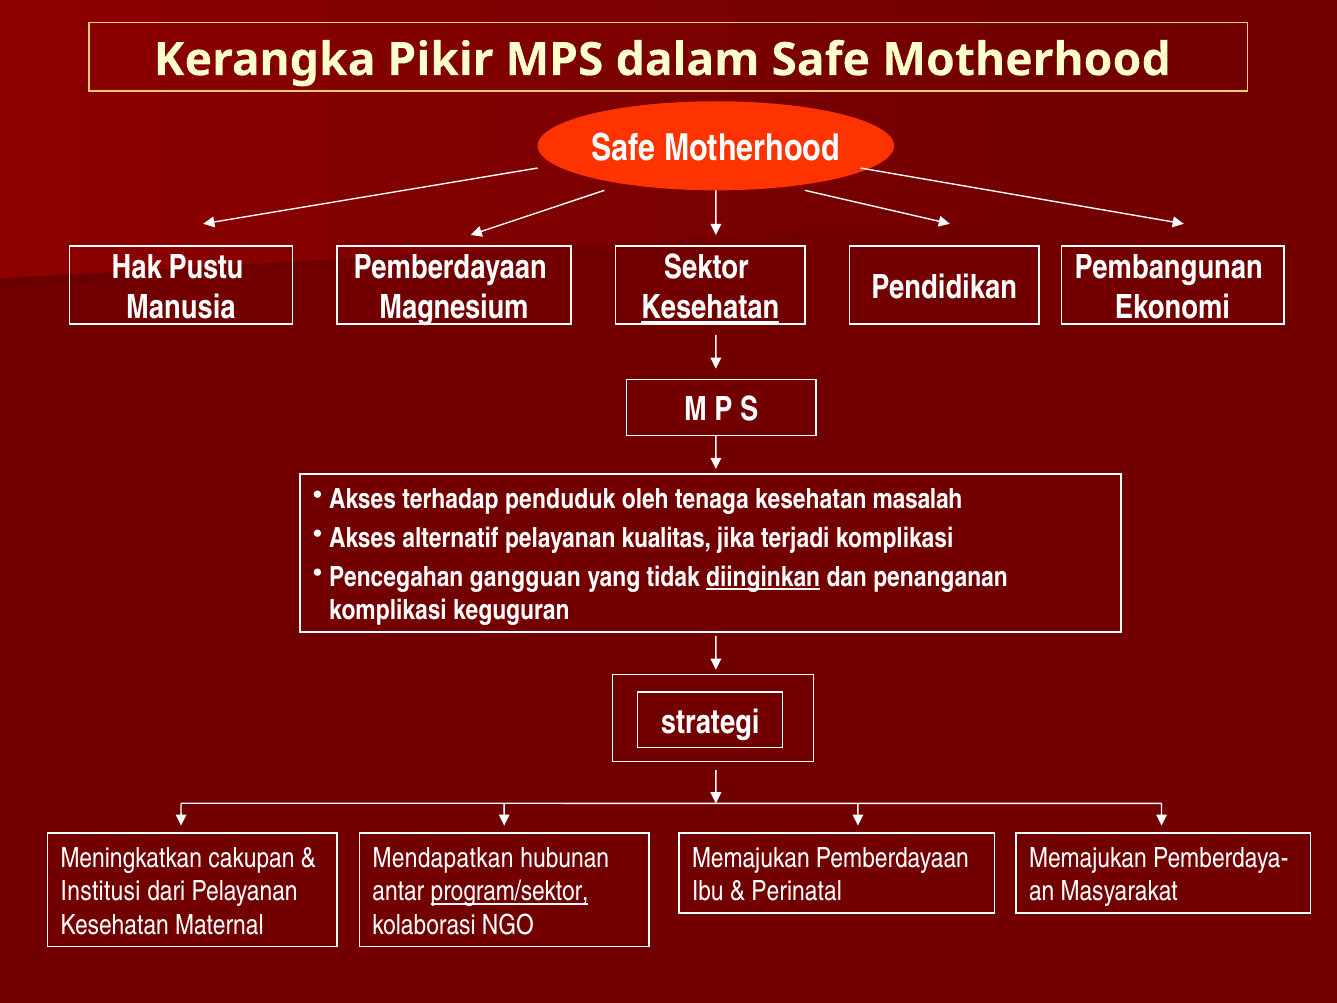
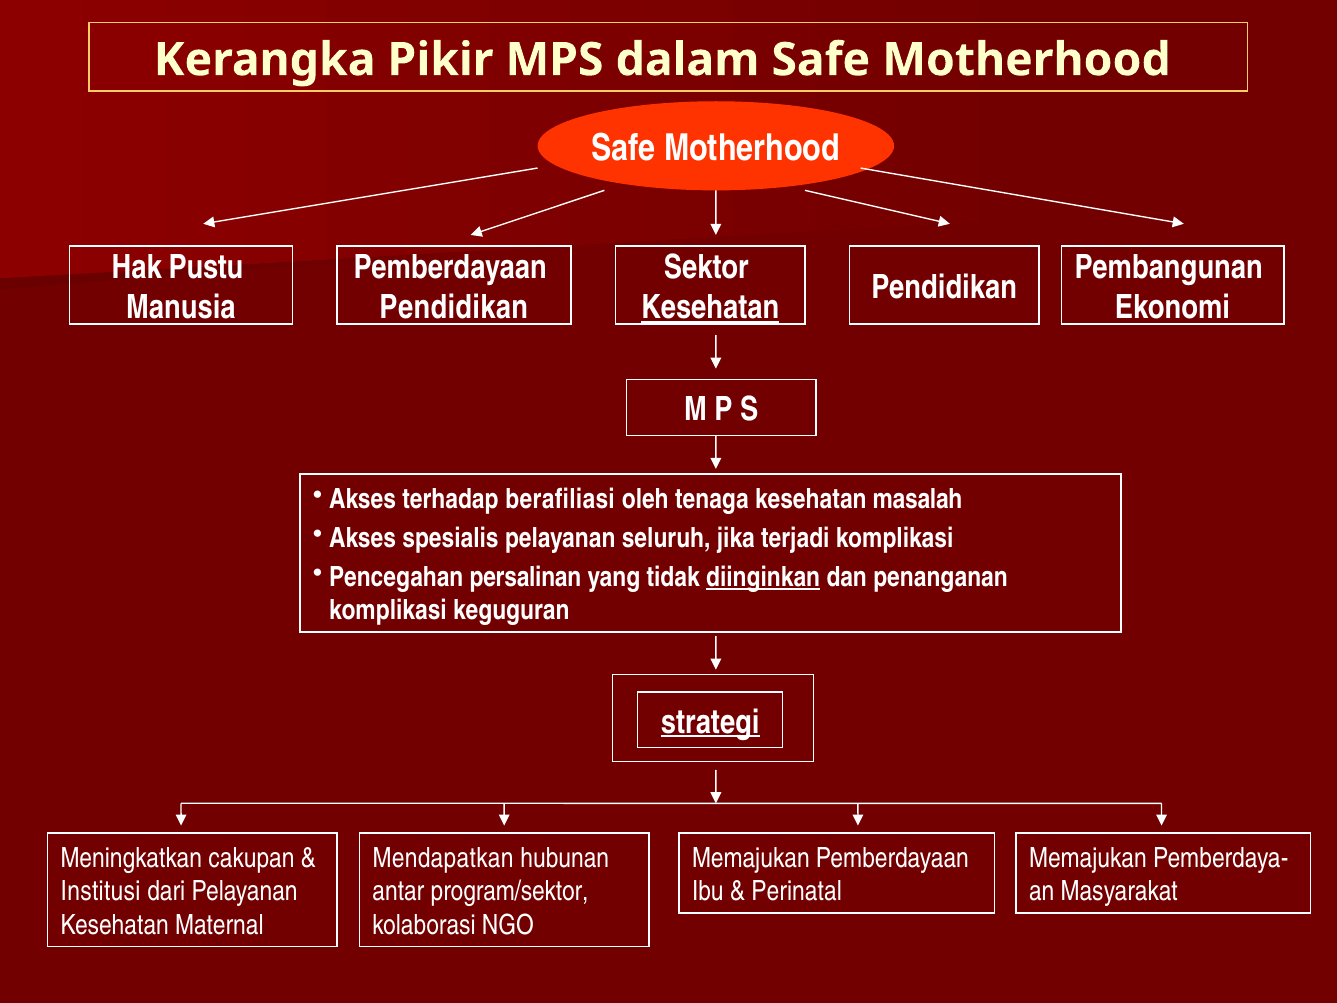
Magnesium at (454, 307): Magnesium -> Pendidikan
penduduk: penduduk -> berafiliasi
alternatif: alternatif -> spesialis
kualitas: kualitas -> seluruh
gangguan: gangguan -> persalinan
strategi underline: none -> present
program/sektor underline: present -> none
